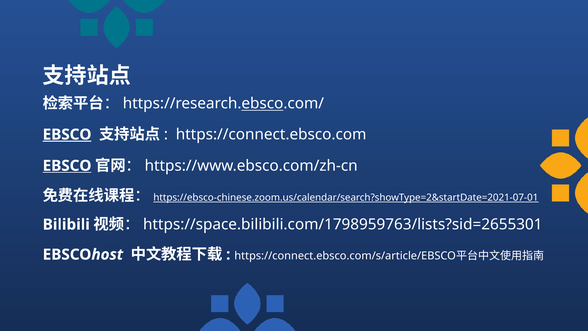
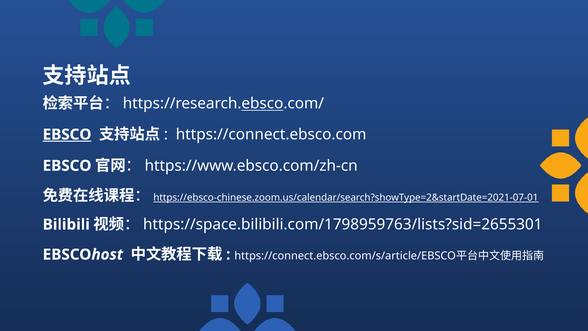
EBSCO at (67, 166) underline: present -> none
